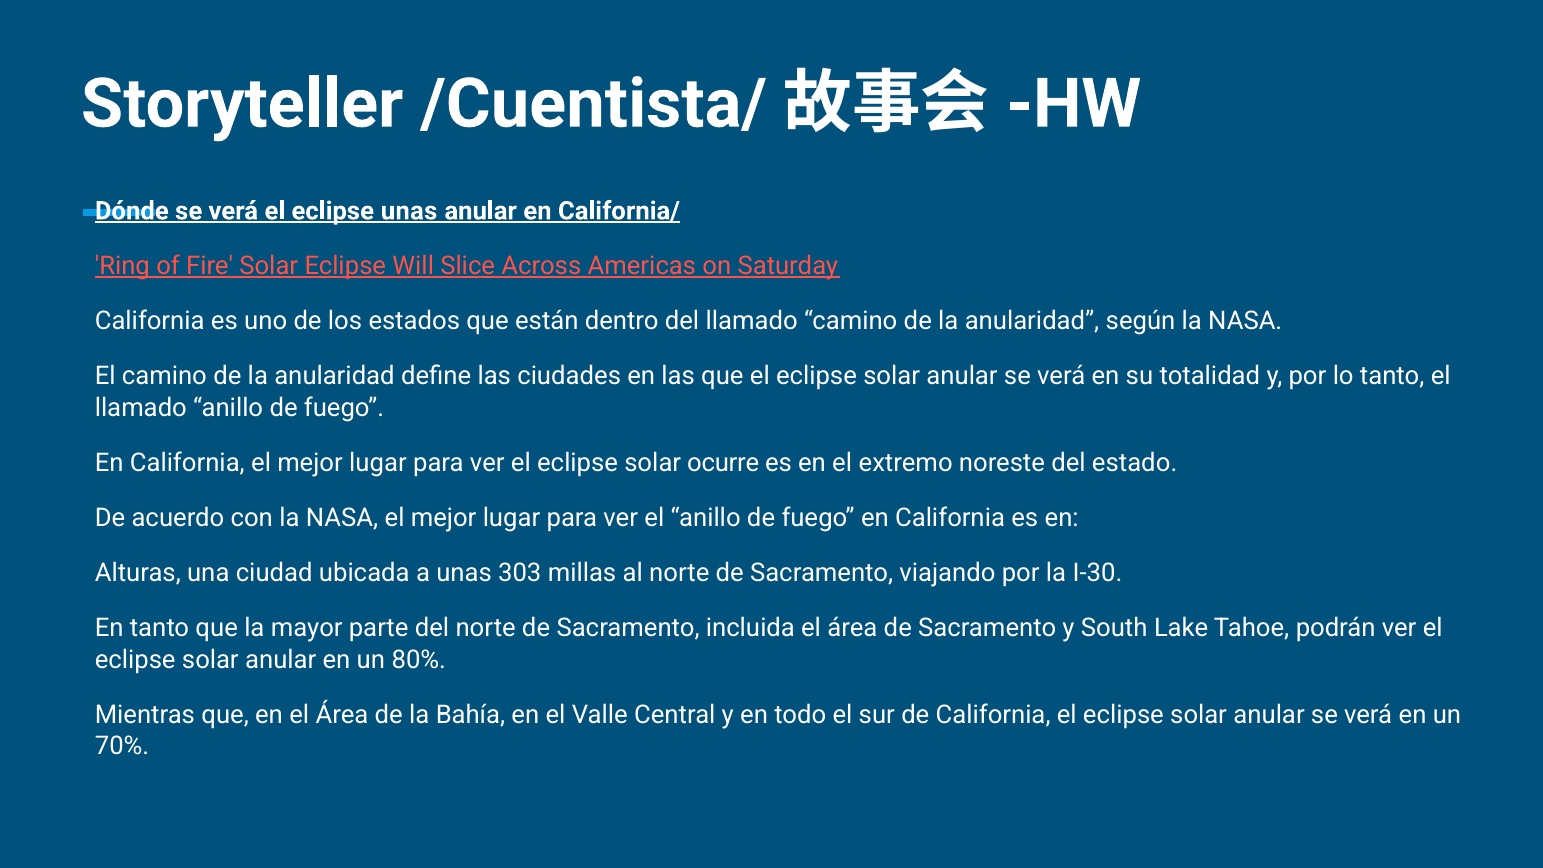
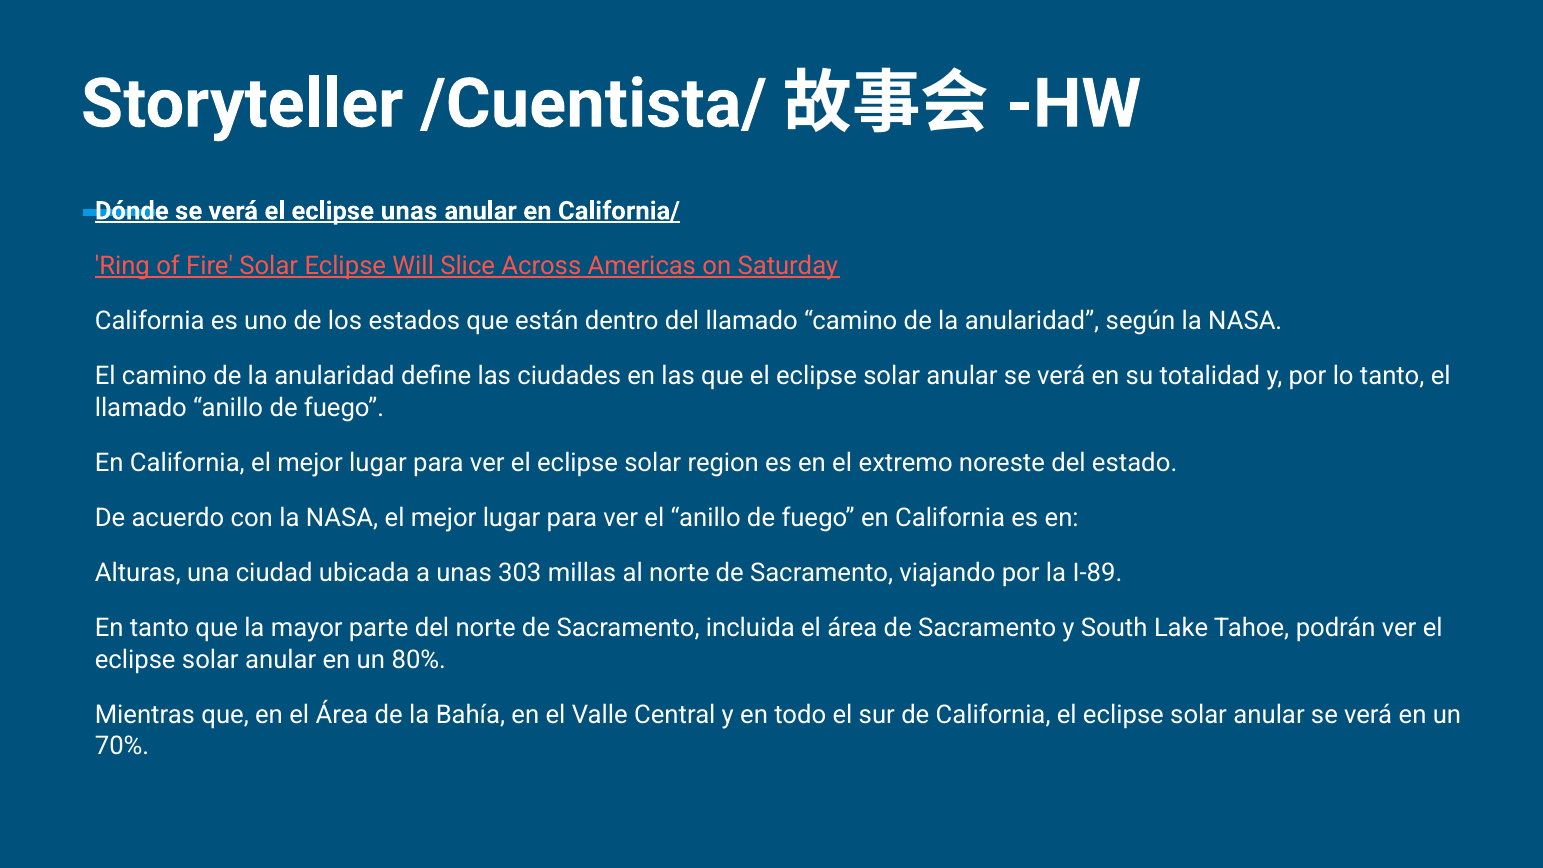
ocurre: ocurre -> region
I-30: I-30 -> I-89
